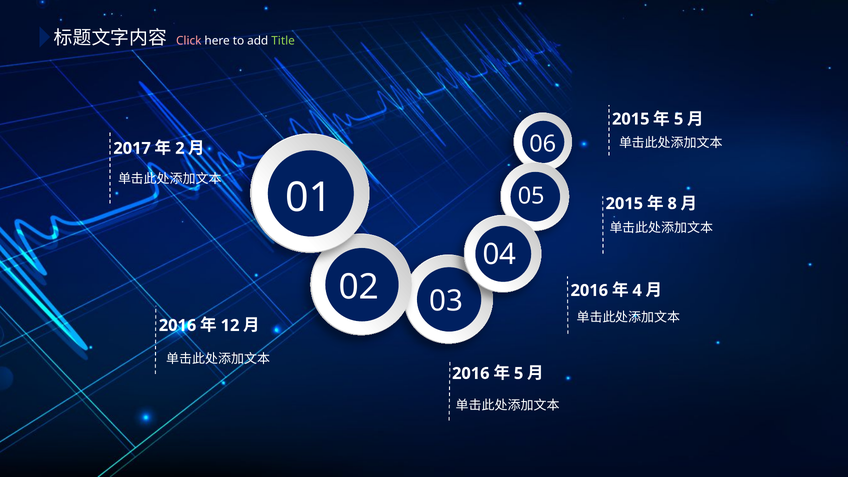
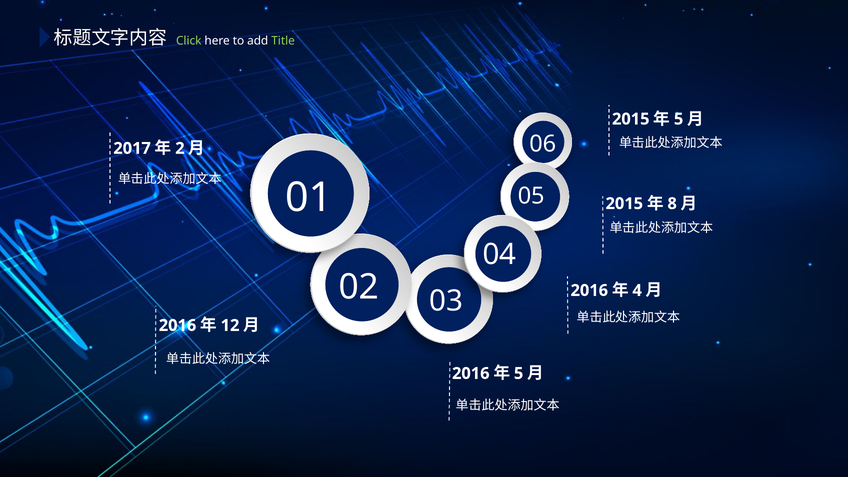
Click colour: pink -> light green
